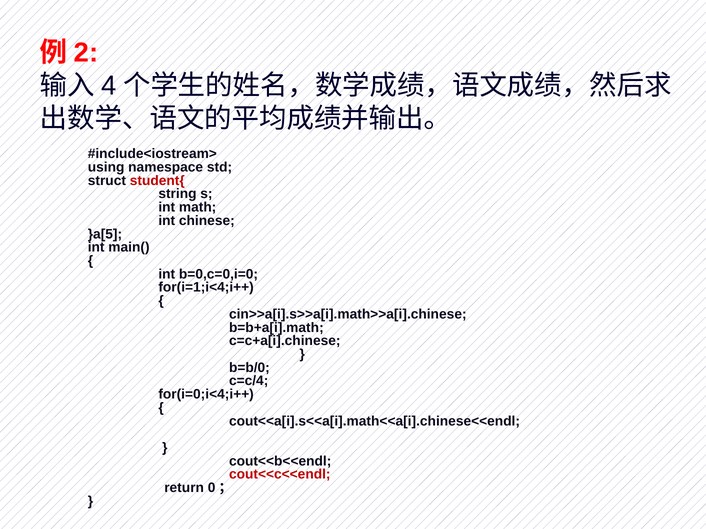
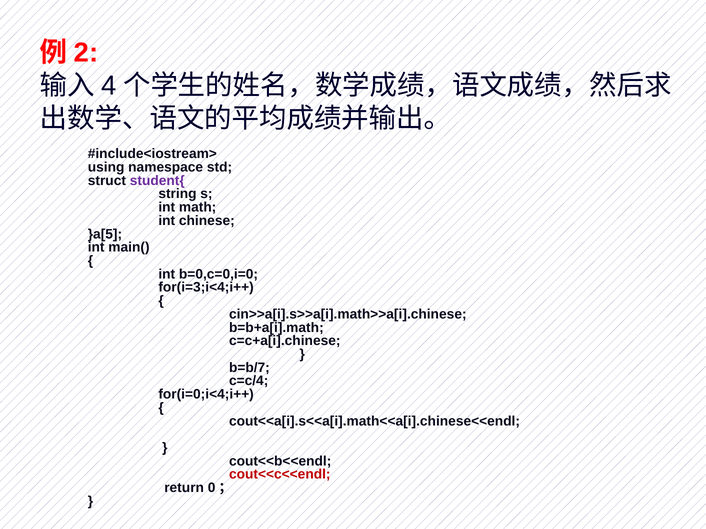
student{ colour: red -> purple
for(i=1;i<4;i++: for(i=1;i<4;i++ -> for(i=3;i<4;i++
b=b/0: b=b/0 -> b=b/7
